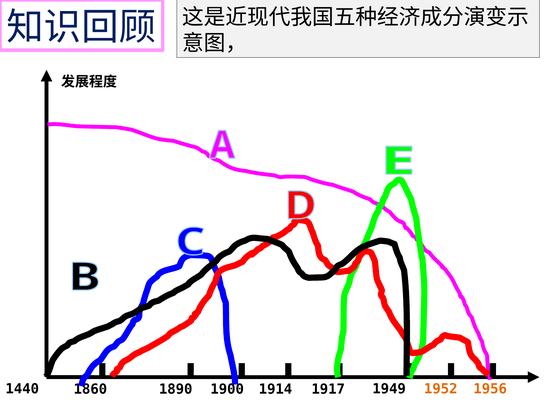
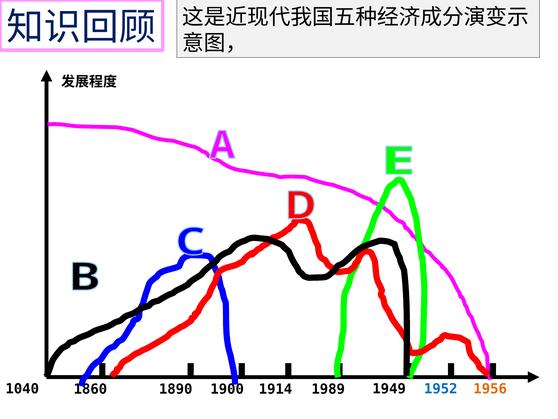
1440: 1440 -> 1040
1917: 1917 -> 1989
1952 colour: orange -> blue
